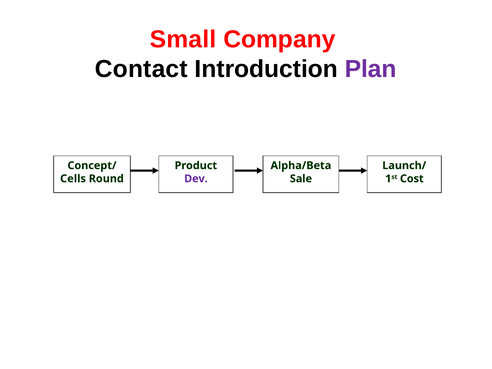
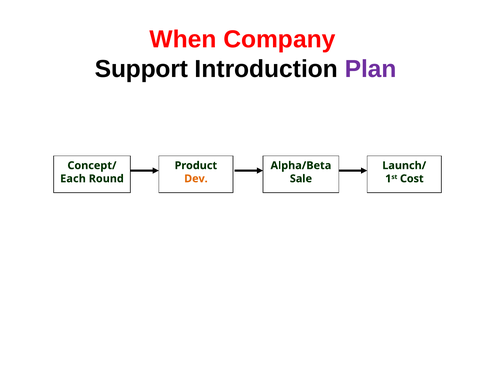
Small: Small -> When
Contact: Contact -> Support
Cells: Cells -> Each
Dev colour: purple -> orange
